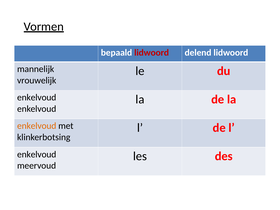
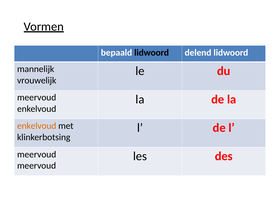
lidwoord at (152, 53) colour: red -> black
enkelvoud at (37, 98): enkelvoud -> meervoud
enkelvoud at (37, 154): enkelvoud -> meervoud
